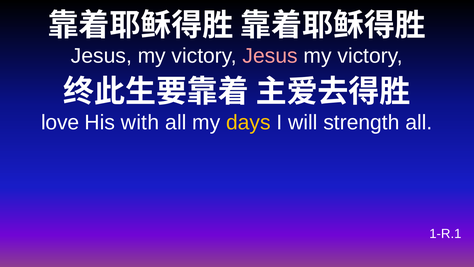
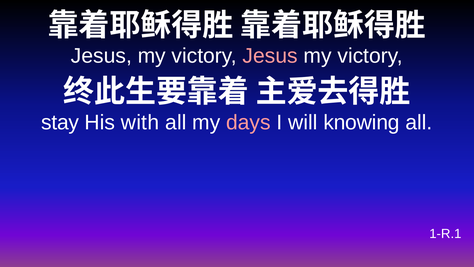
love: love -> stay
days colour: yellow -> pink
strength: strength -> knowing
